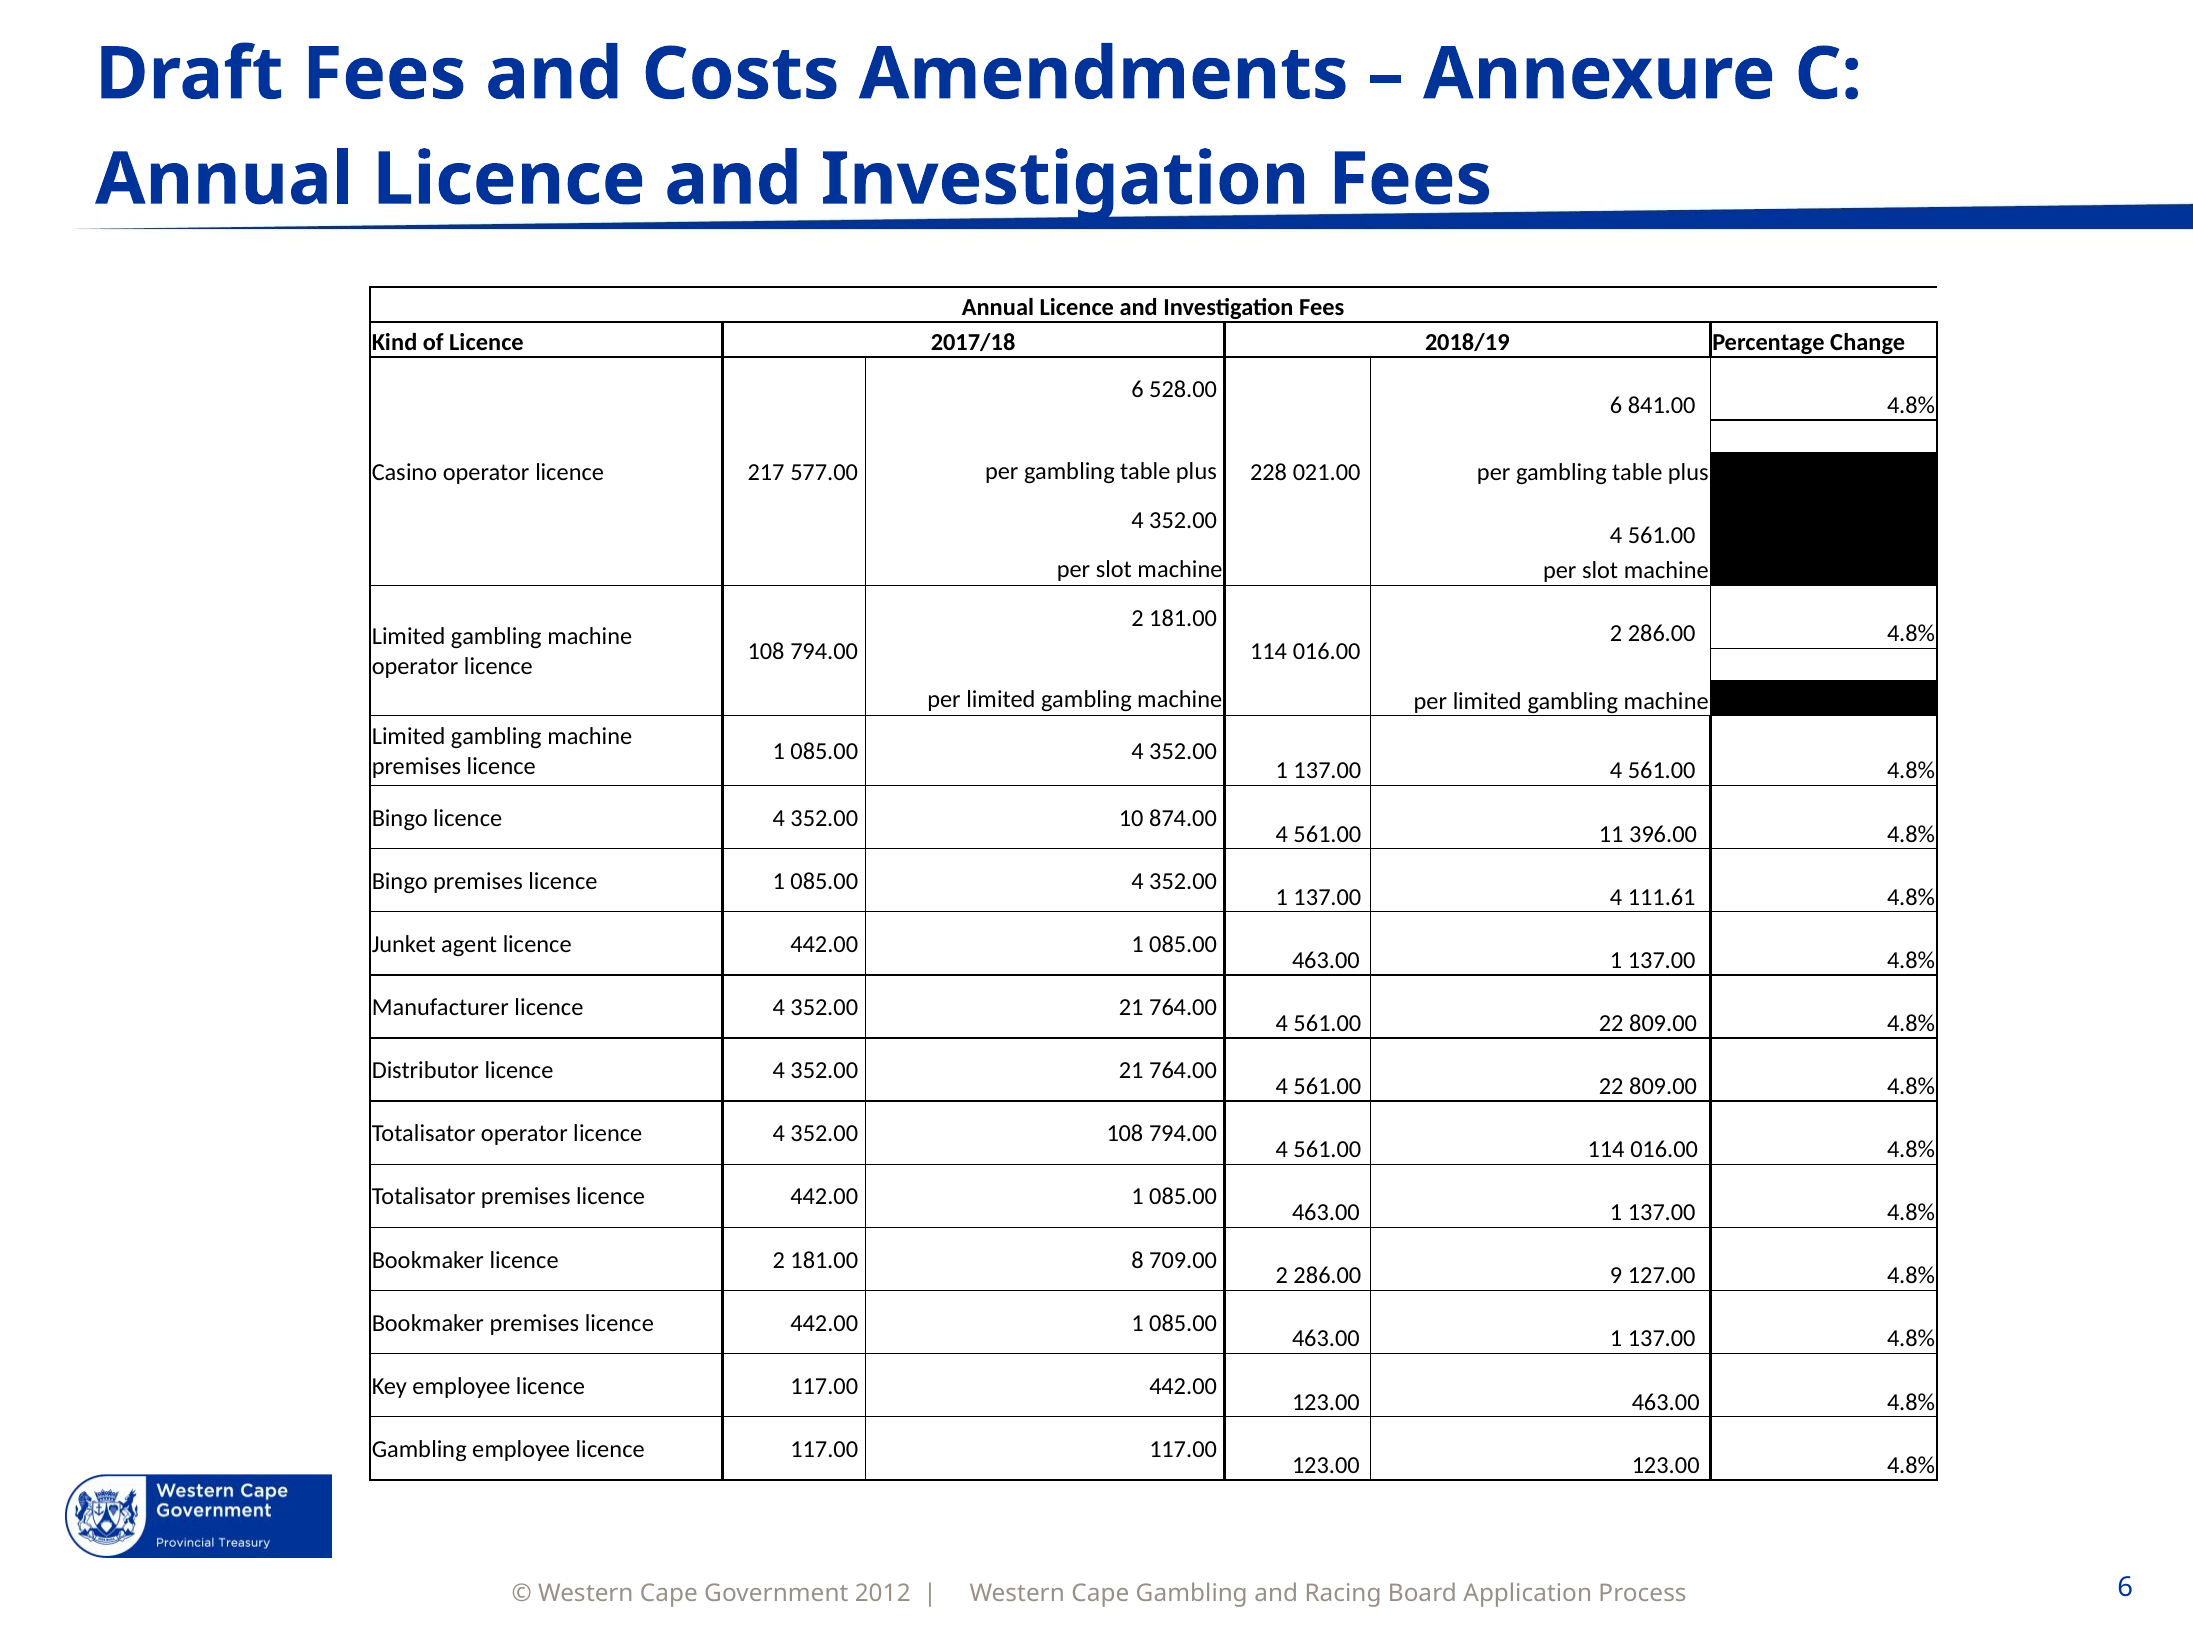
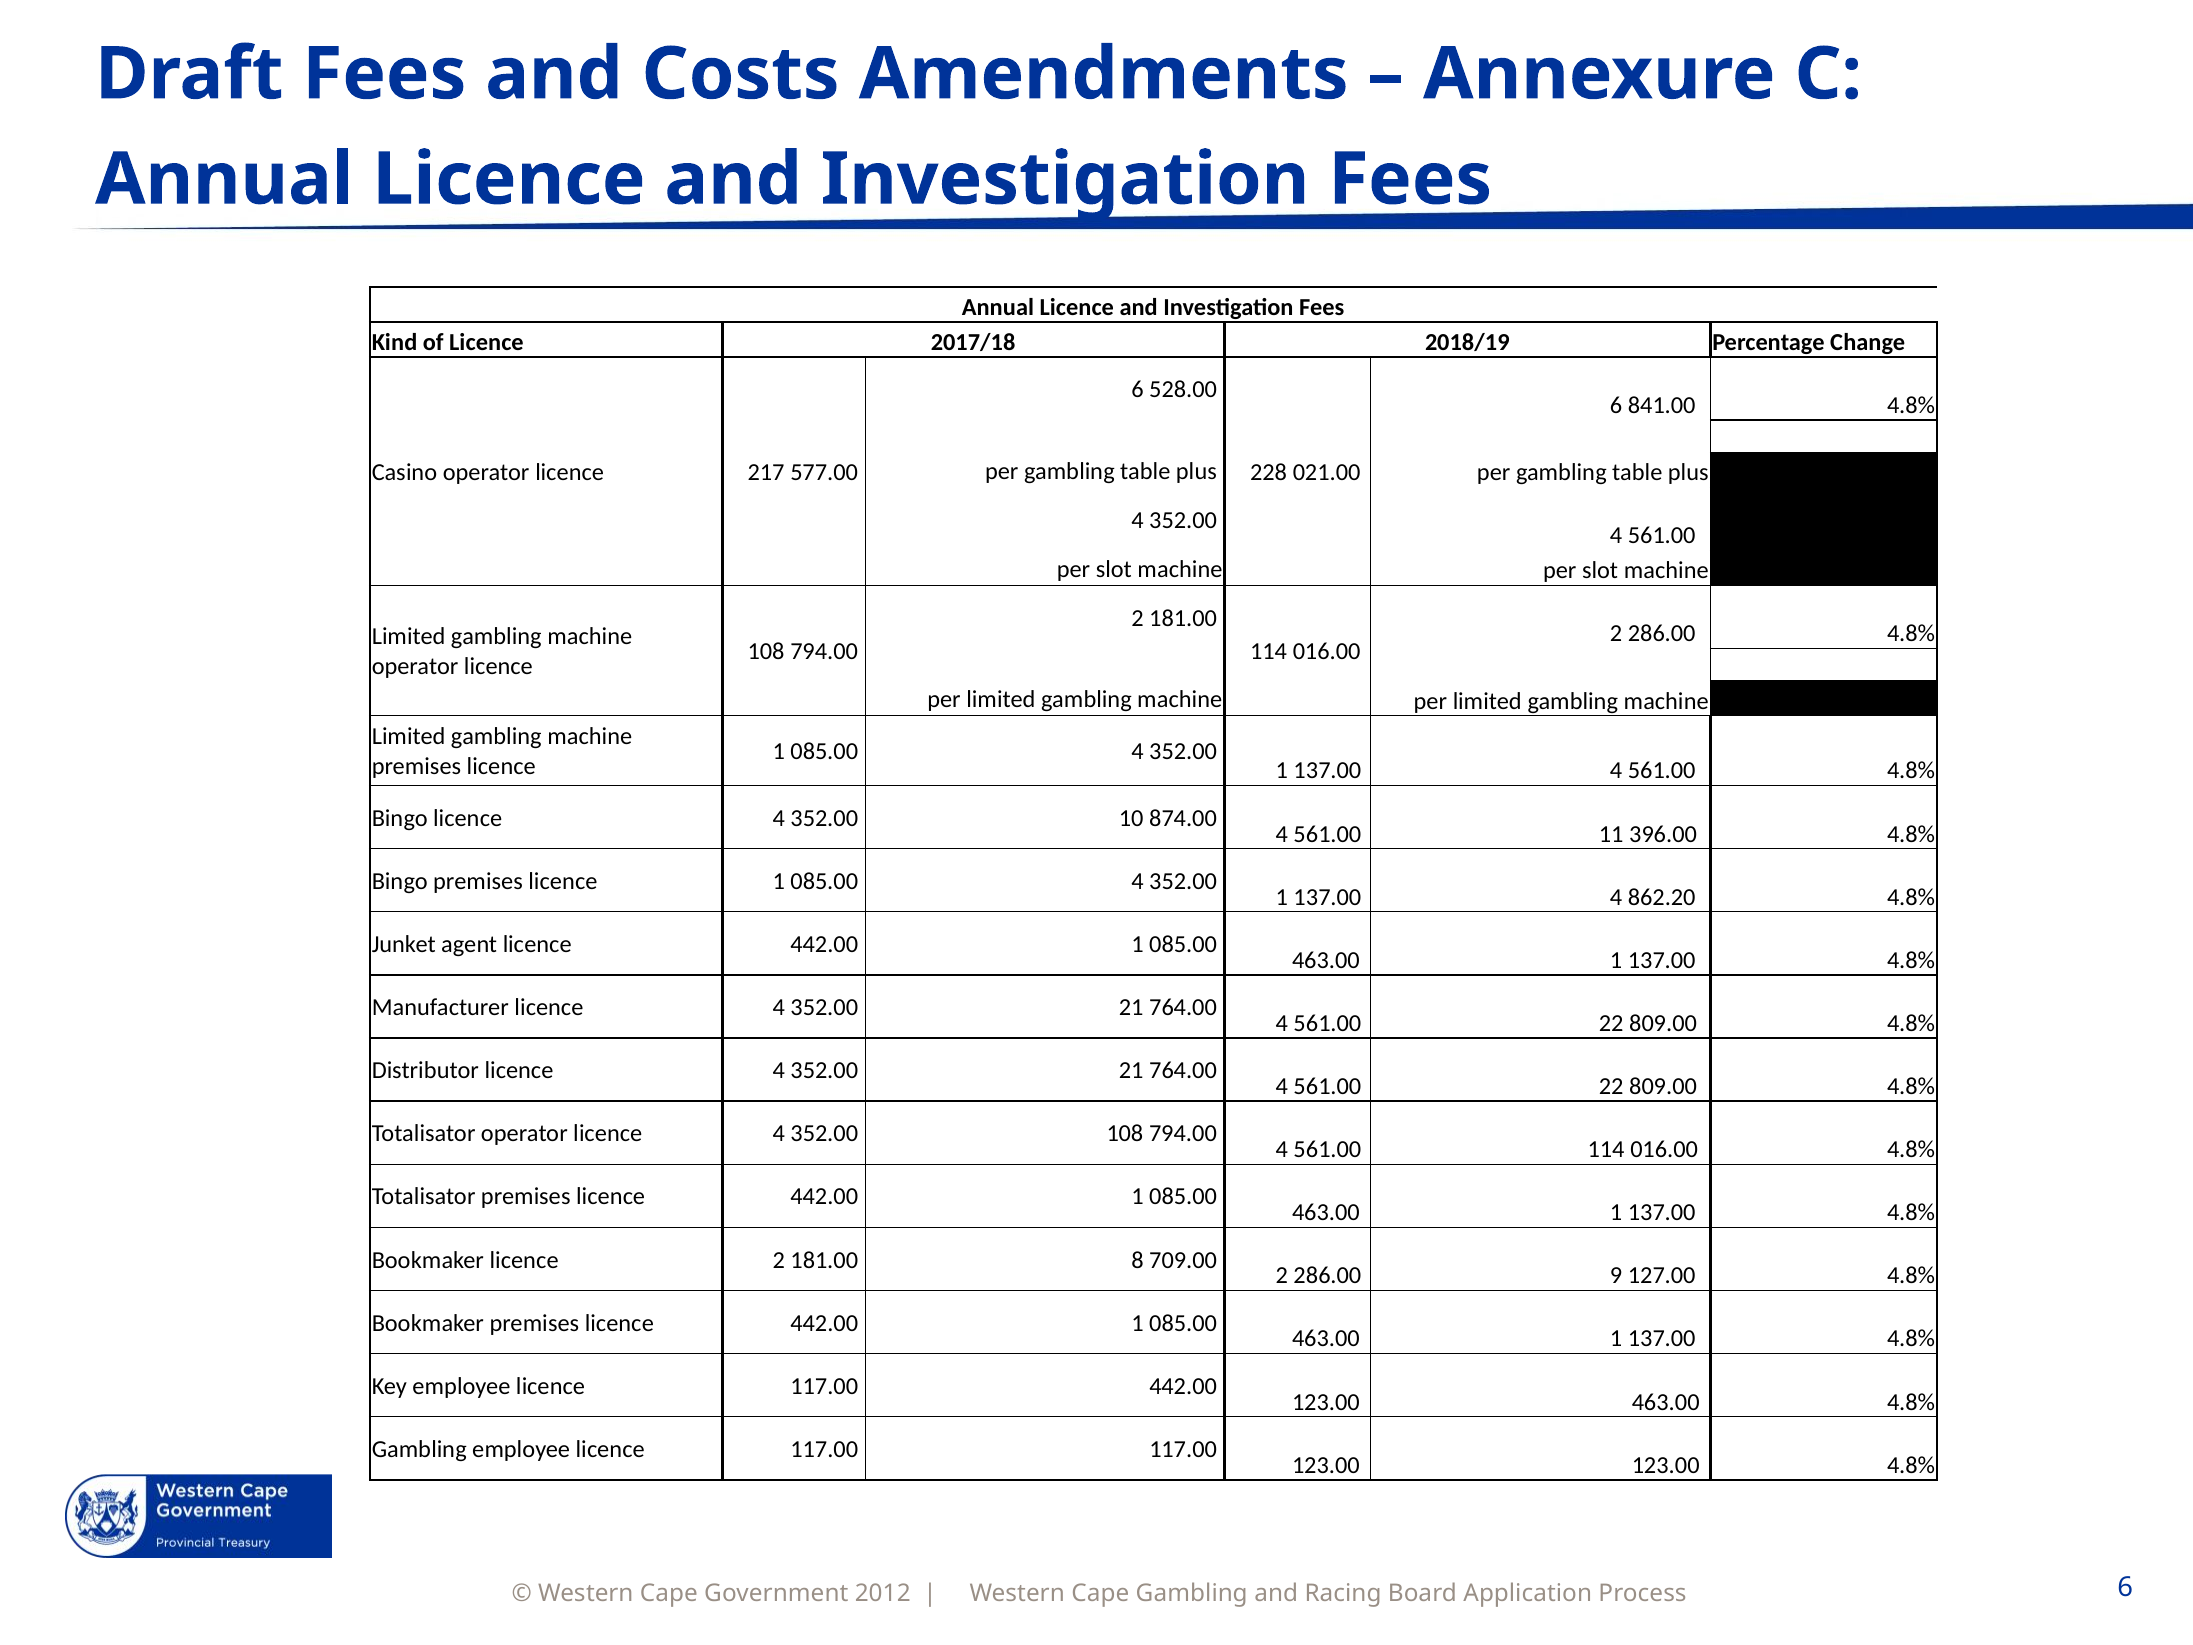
111.61: 111.61 -> 862.20
